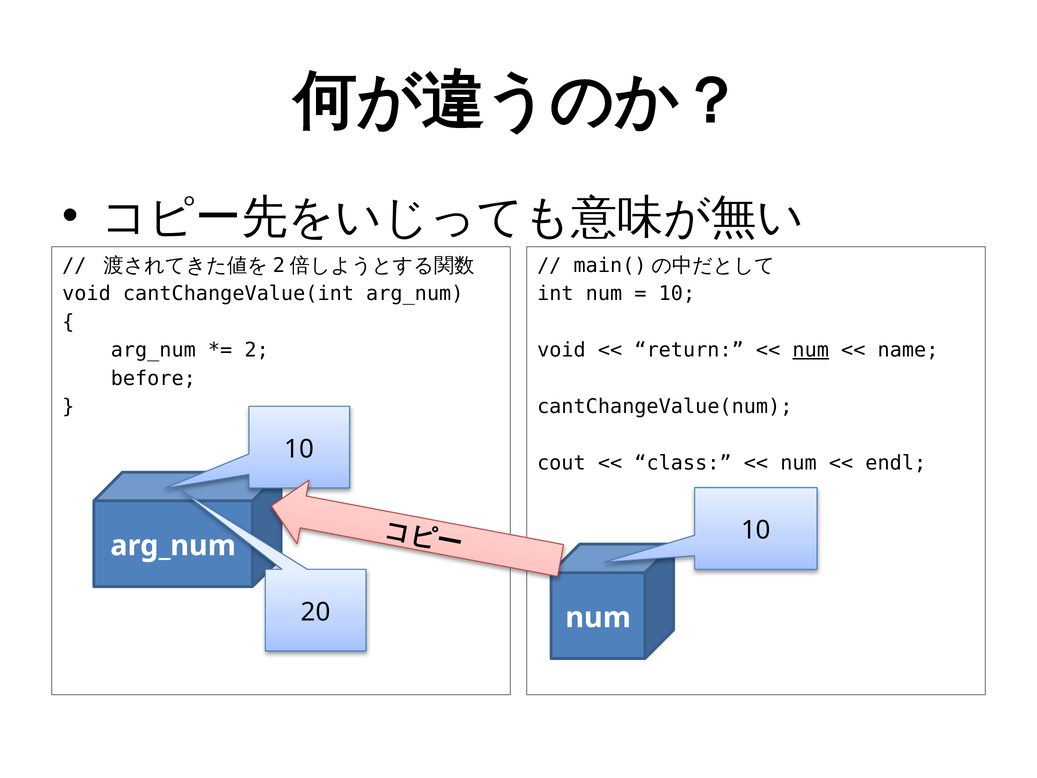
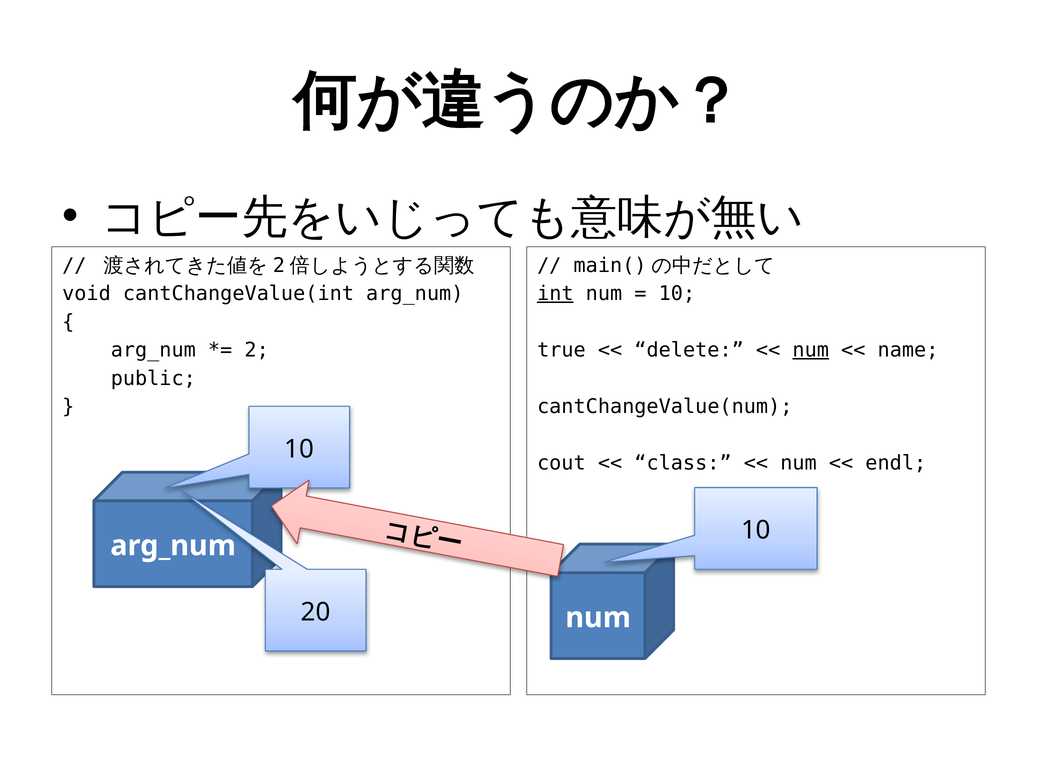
int underline: none -> present
void at (561, 350): void -> true
return: return -> delete
before: before -> public
